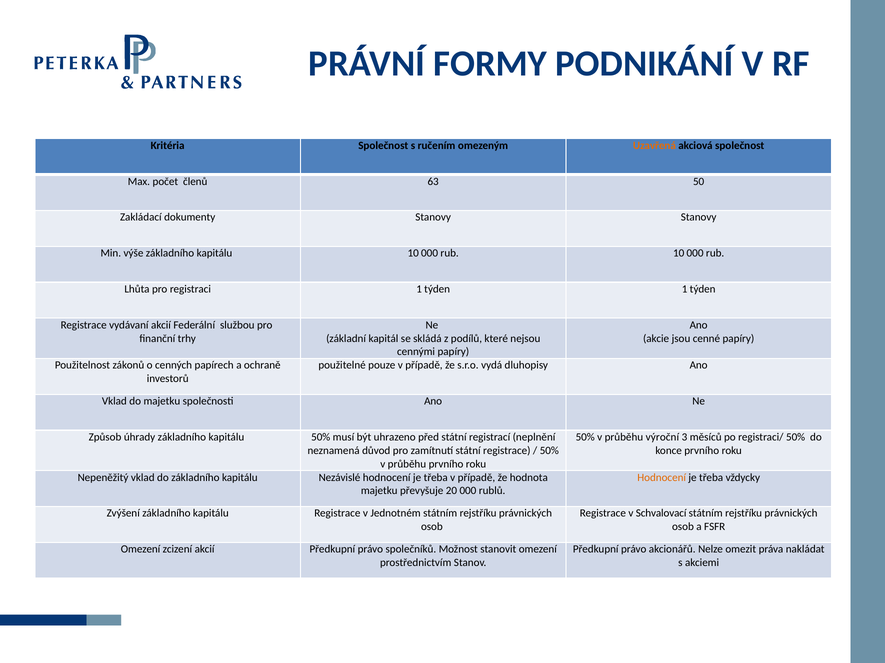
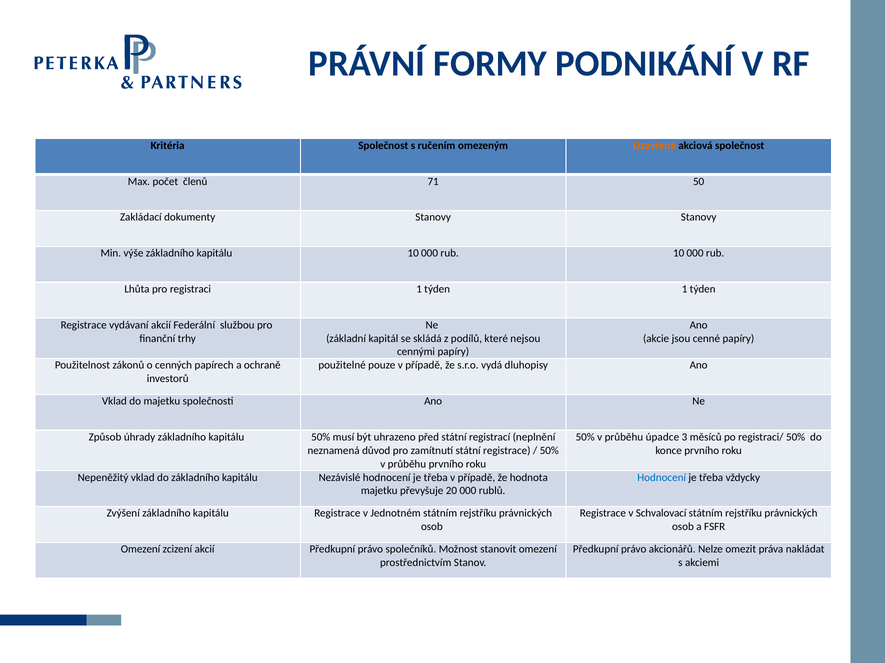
63: 63 -> 71
výroční: výroční -> úpadce
Hodnocení at (662, 478) colour: orange -> blue
